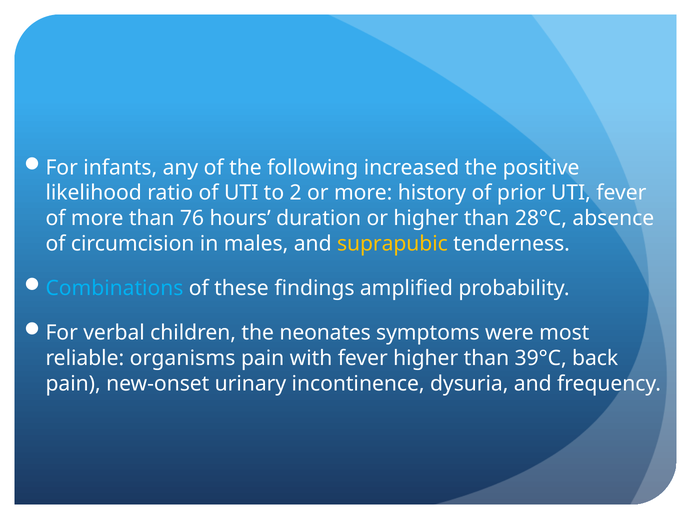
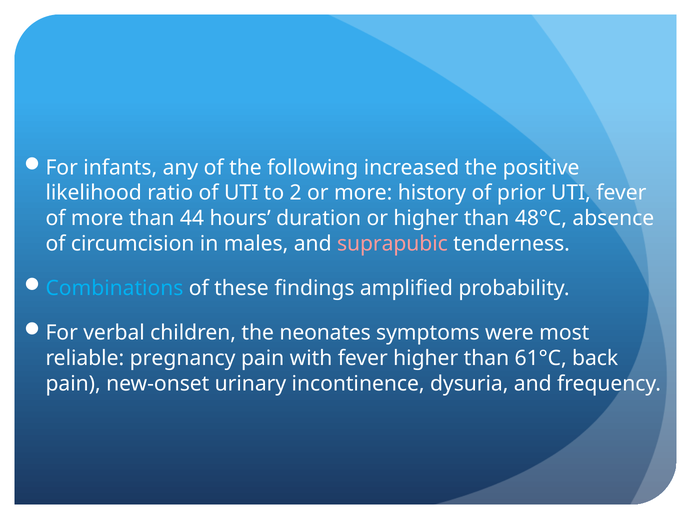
76: 76 -> 44
28°C: 28°C -> 48°C
suprapubic colour: yellow -> pink
organisms: organisms -> pregnancy
39°C: 39°C -> 61°C
